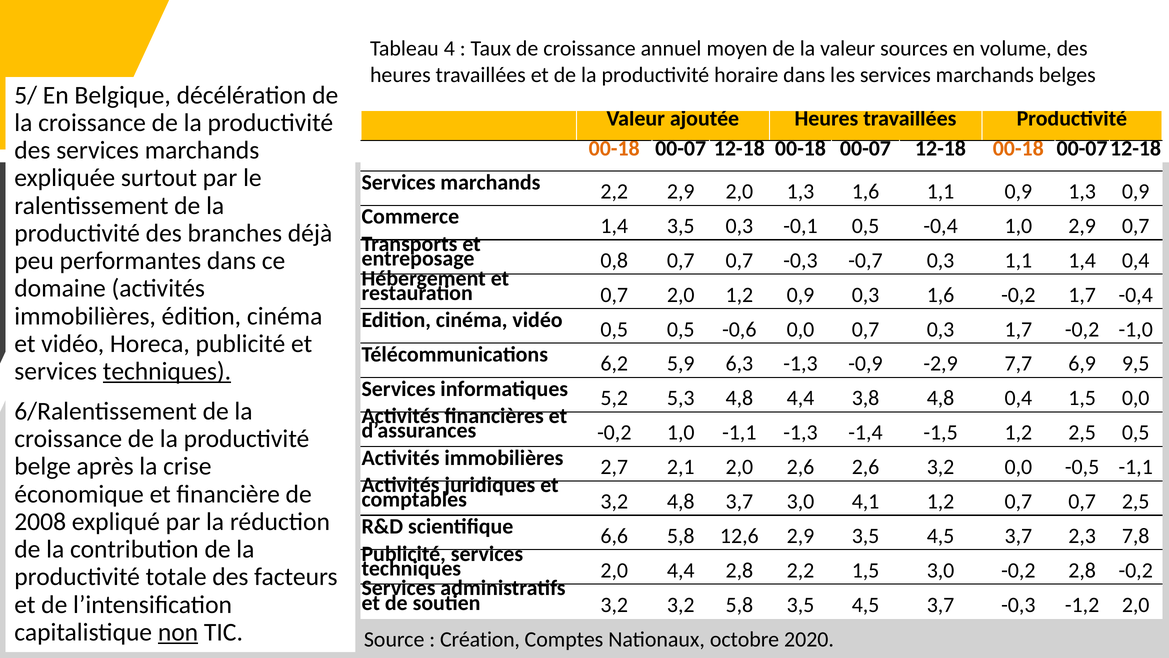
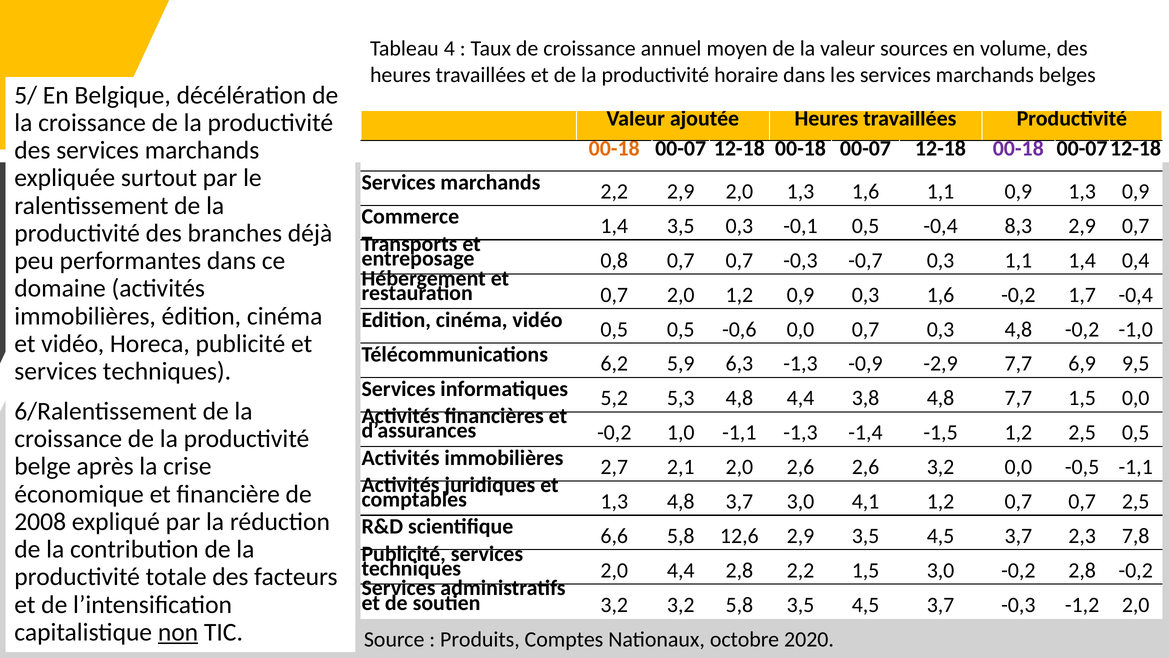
00-18 at (1018, 149) colour: orange -> purple
-0,4 1,0: 1,0 -> 8,3
0,3 1,7: 1,7 -> 4,8
techniques at (167, 371) underline: present -> none
4,8 0,4: 0,4 -> 7,7
comptables 3,2: 3,2 -> 1,3
Création: Création -> Produits
